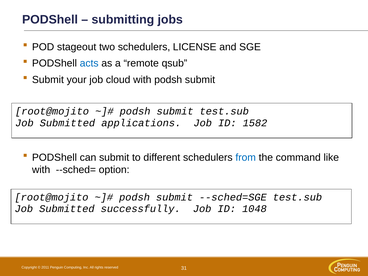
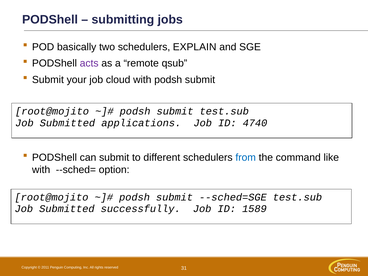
stageout: stageout -> basically
LICENSE: LICENSE -> EXPLAIN
acts colour: blue -> purple
1582: 1582 -> 4740
1048: 1048 -> 1589
